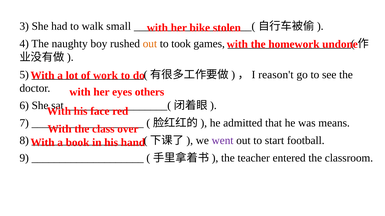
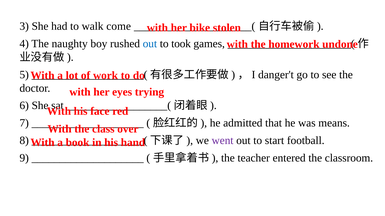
small: small -> come
out at (150, 44) colour: orange -> blue
reason't: reason't -> danger't
others: others -> trying
